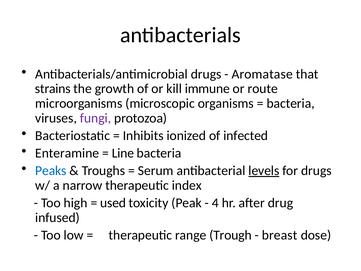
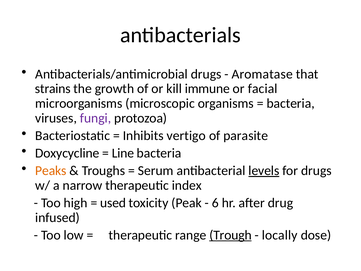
route: route -> facial
ionized: ionized -> vertigo
infected: infected -> parasite
Enteramine: Enteramine -> Doxycycline
Peaks colour: blue -> orange
4: 4 -> 6
Trough underline: none -> present
breast: breast -> locally
